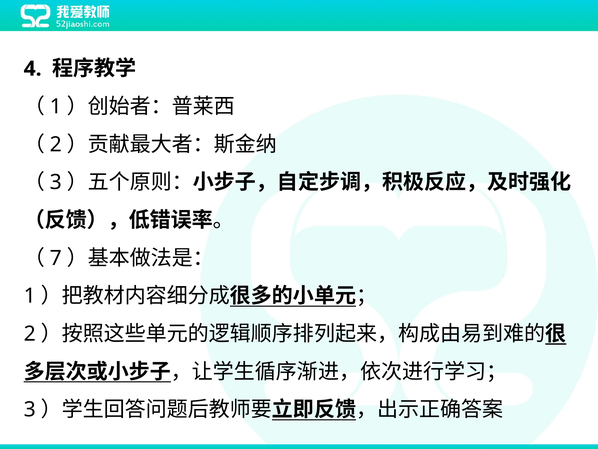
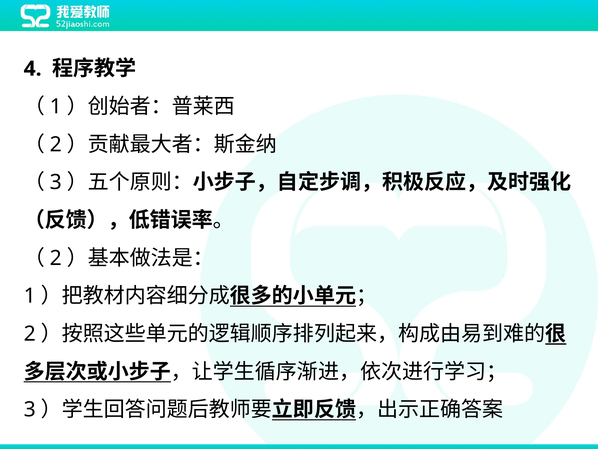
7 at (56, 258): 7 -> 2
